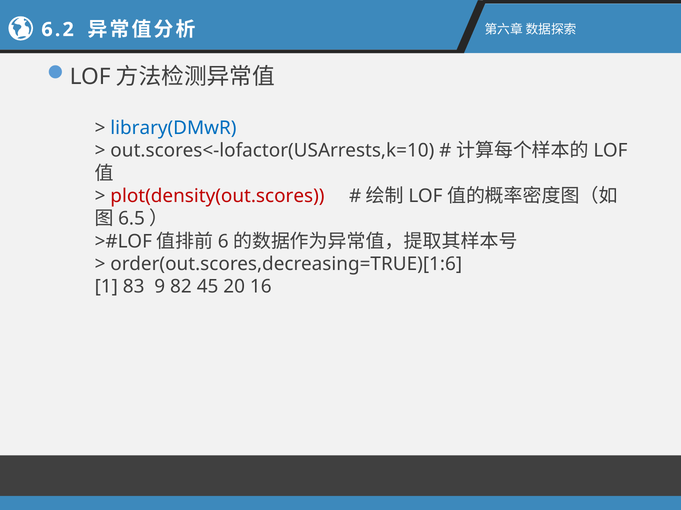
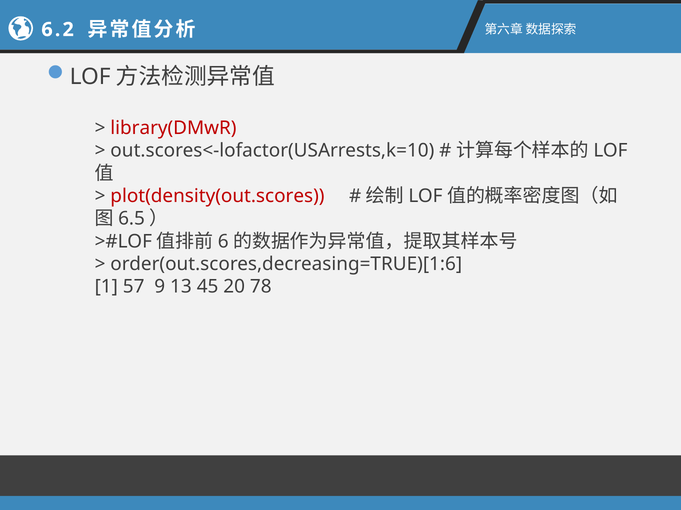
library(DMwR colour: blue -> red
83: 83 -> 57
82: 82 -> 13
16: 16 -> 78
